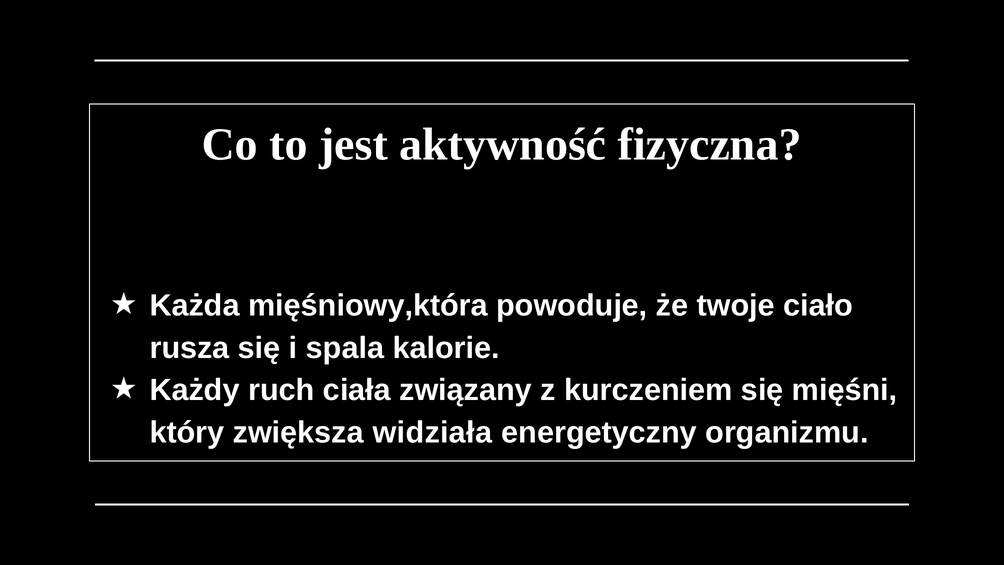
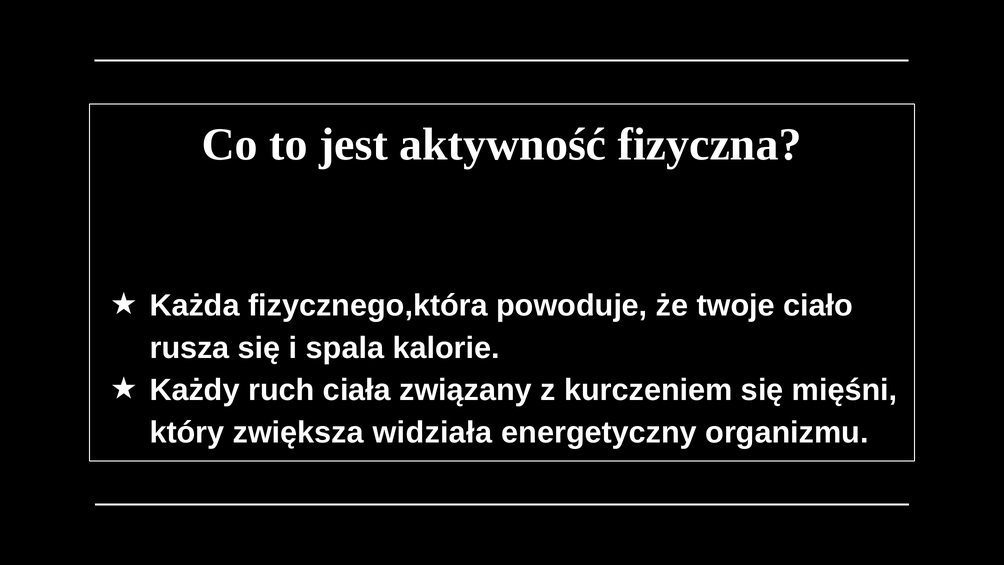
mięśniowy,która: mięśniowy,która -> fizycznego,która
